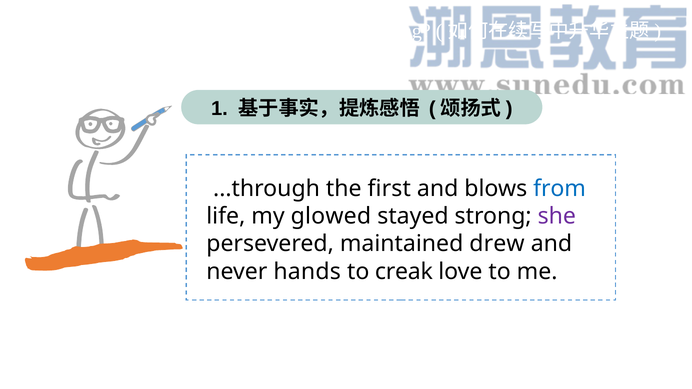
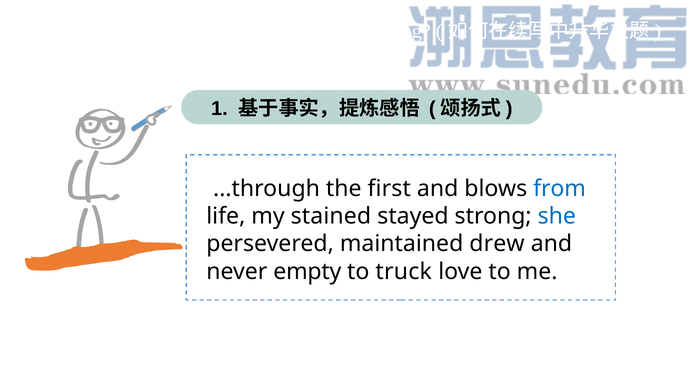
glowed: glowed -> stained
she colour: purple -> blue
hands: hands -> empty
creak: creak -> truck
